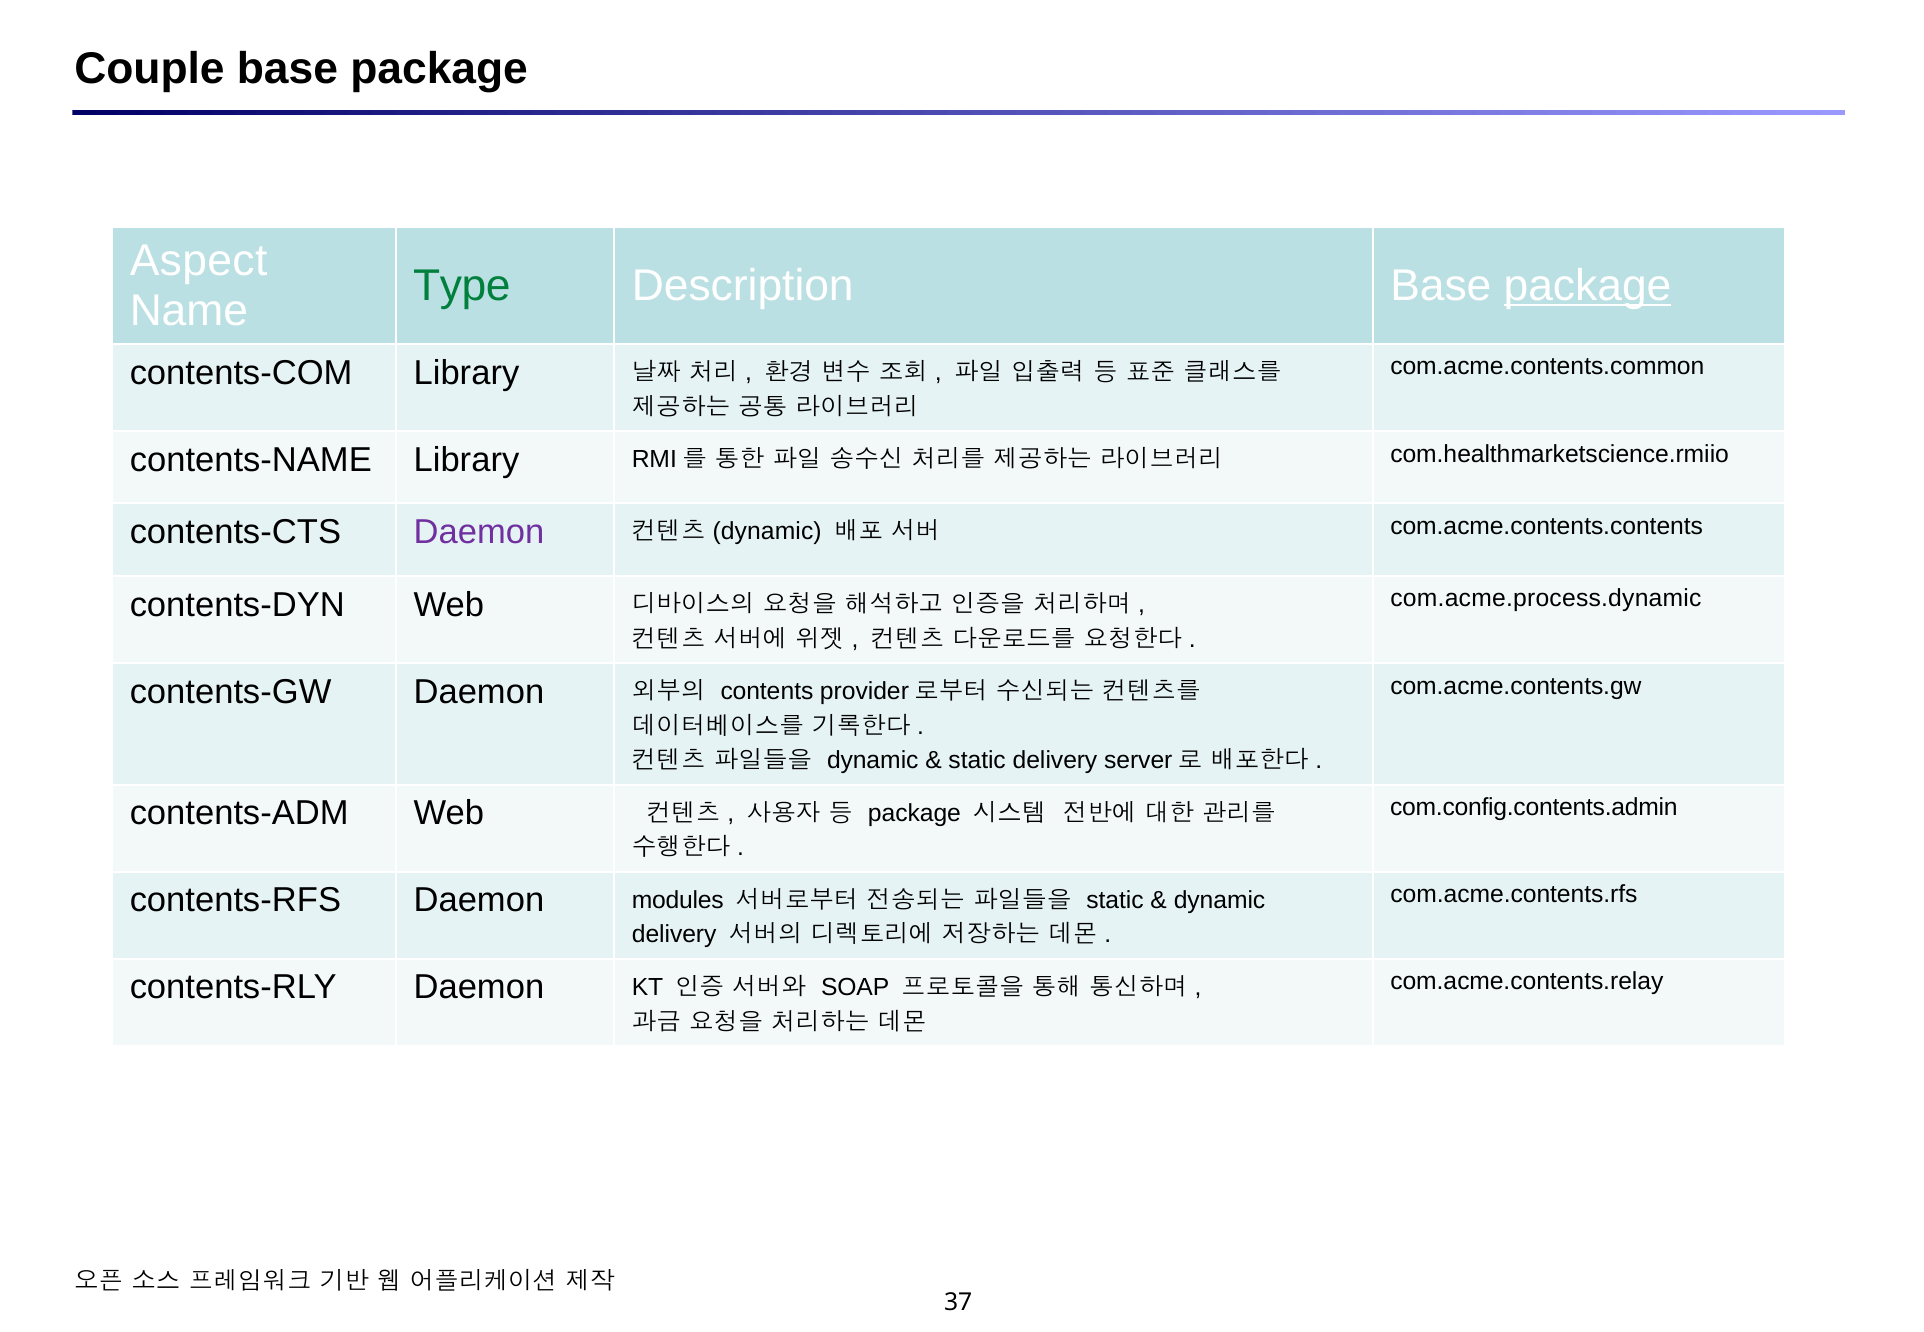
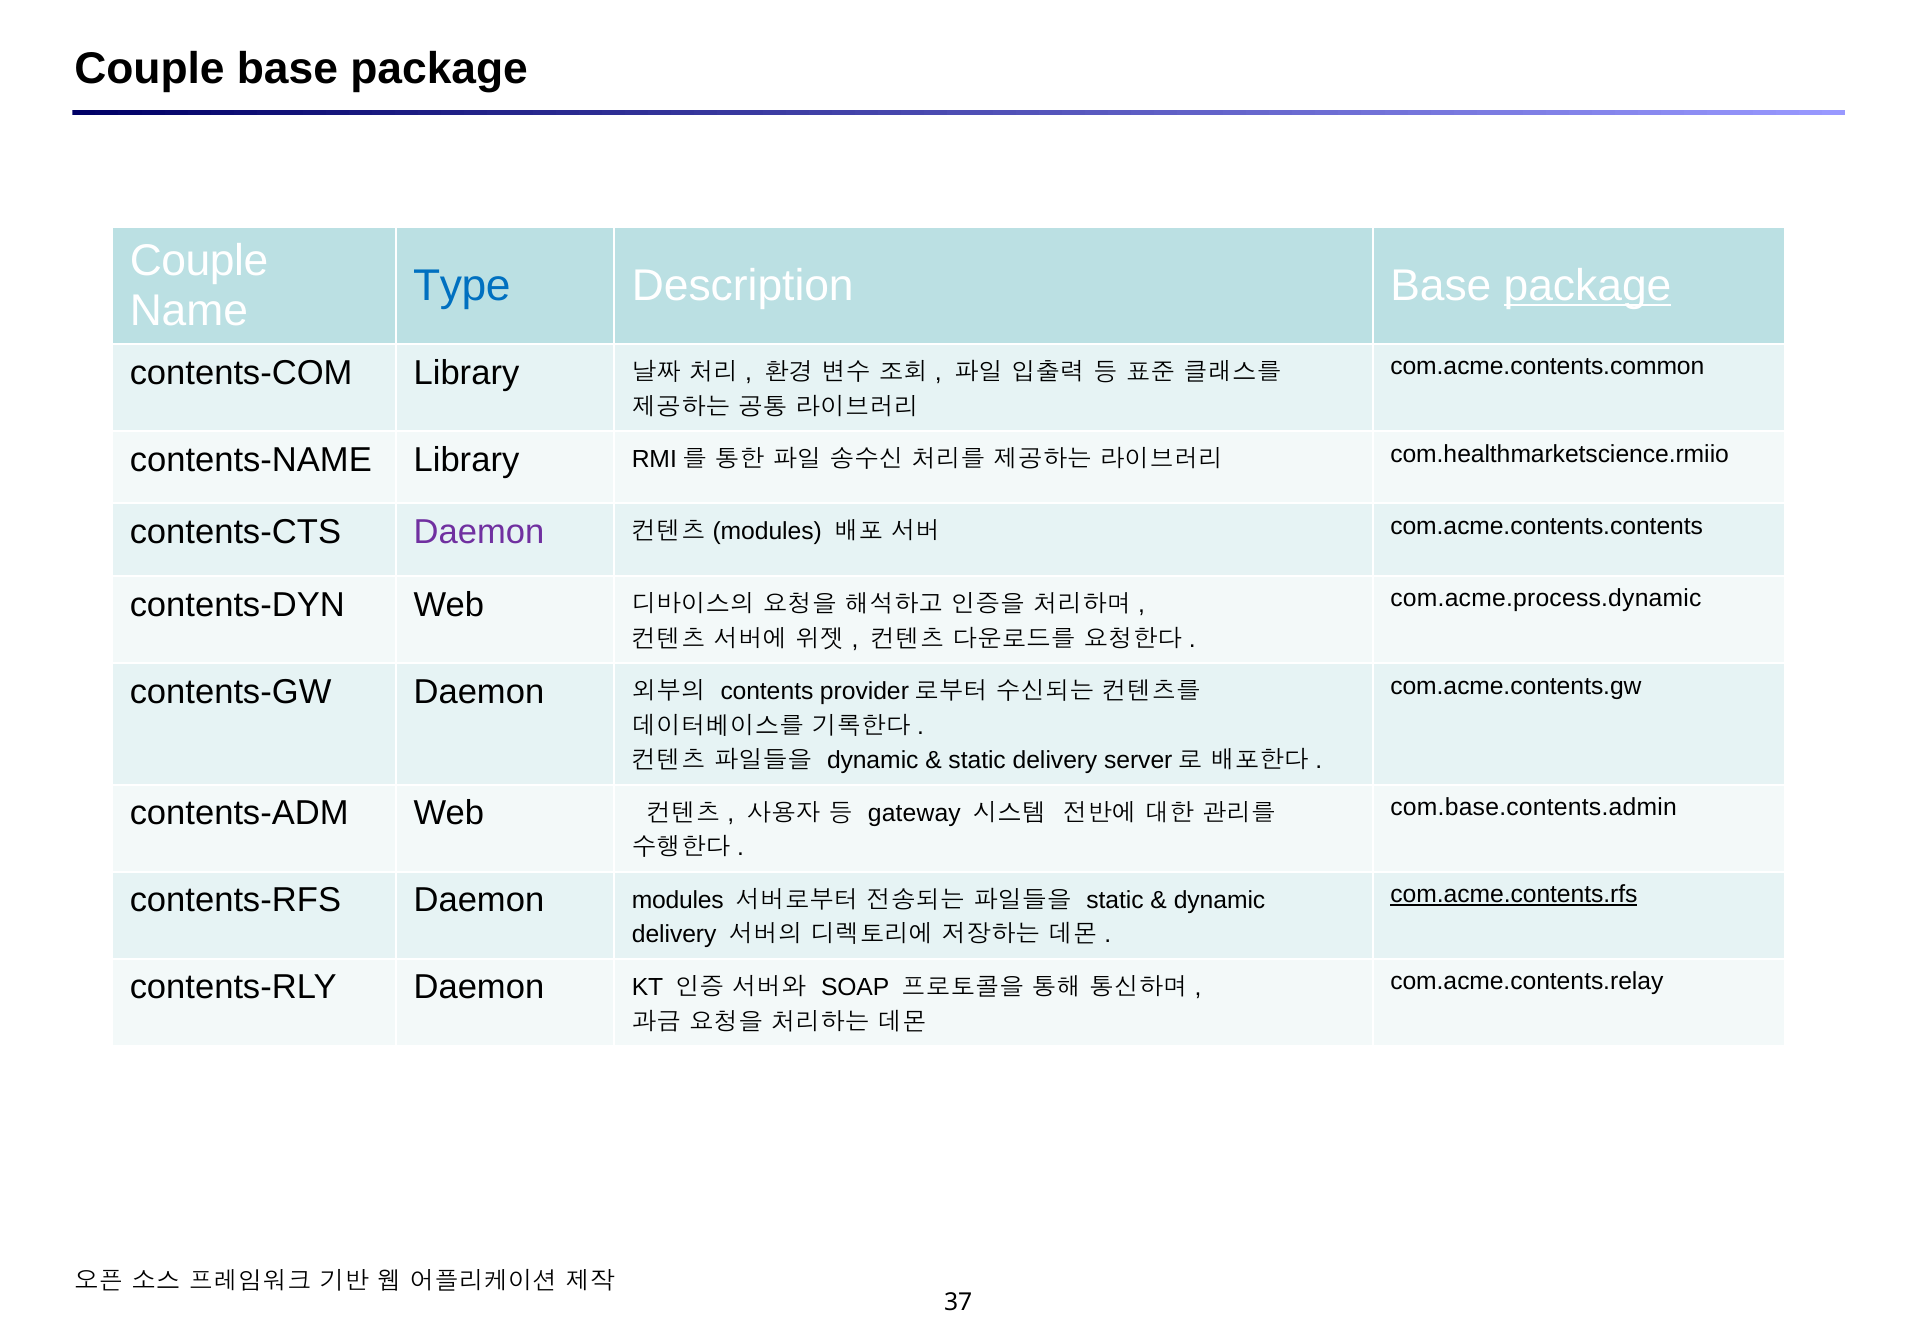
Aspect at (199, 261): Aspect -> Couple
Type colour: green -> blue
dynamic at (767, 532): dynamic -> modules
com.config.contents.admin: com.config.contents.admin -> com.base.contents.admin
package at (914, 813): package -> gateway
com.acme.contents.rfs underline: none -> present
